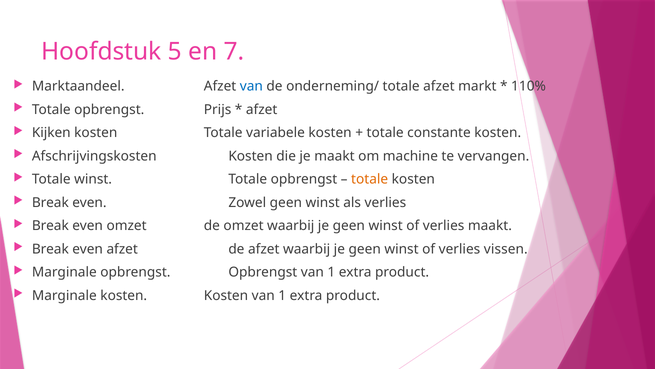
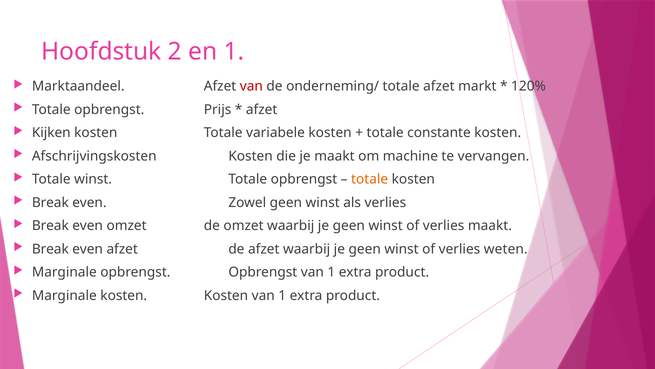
5: 5 -> 2
en 7: 7 -> 1
van at (251, 86) colour: blue -> red
110%: 110% -> 120%
vissen: vissen -> weten
